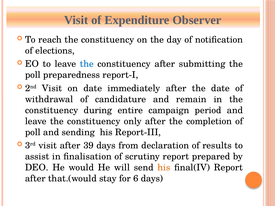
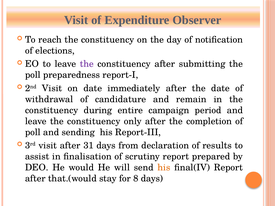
the at (87, 64) colour: blue -> purple
39: 39 -> 31
6: 6 -> 8
